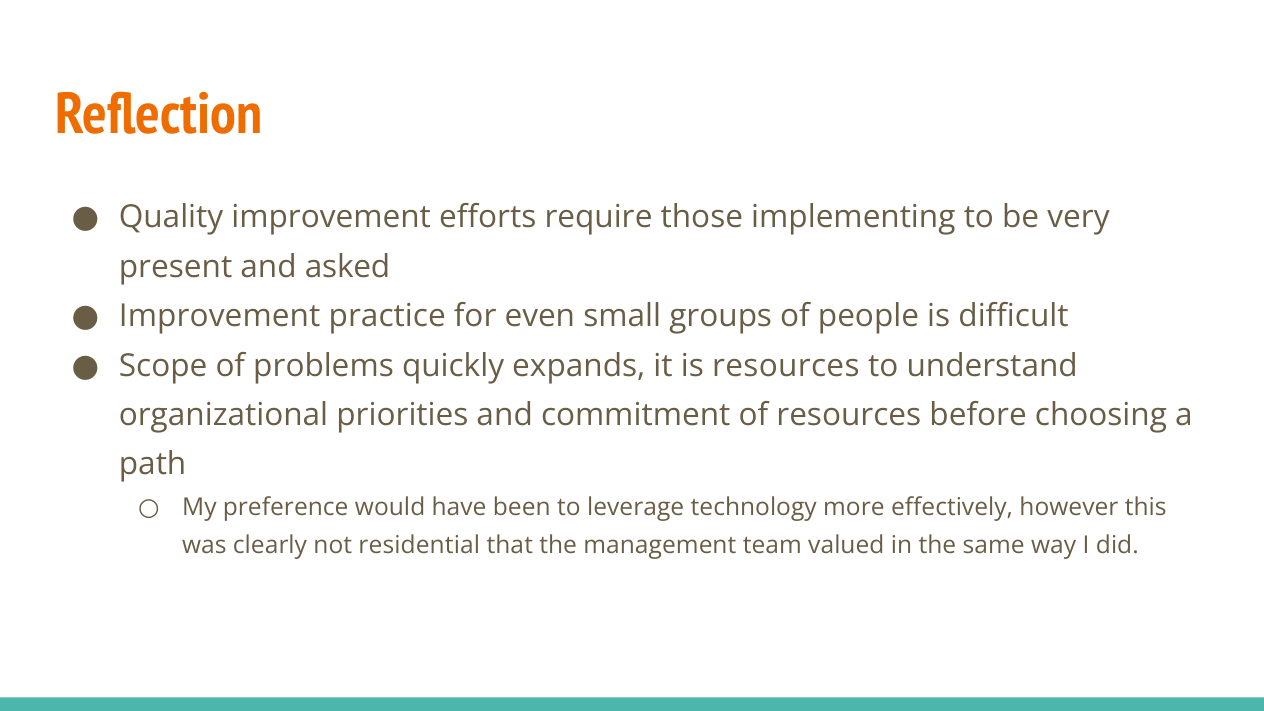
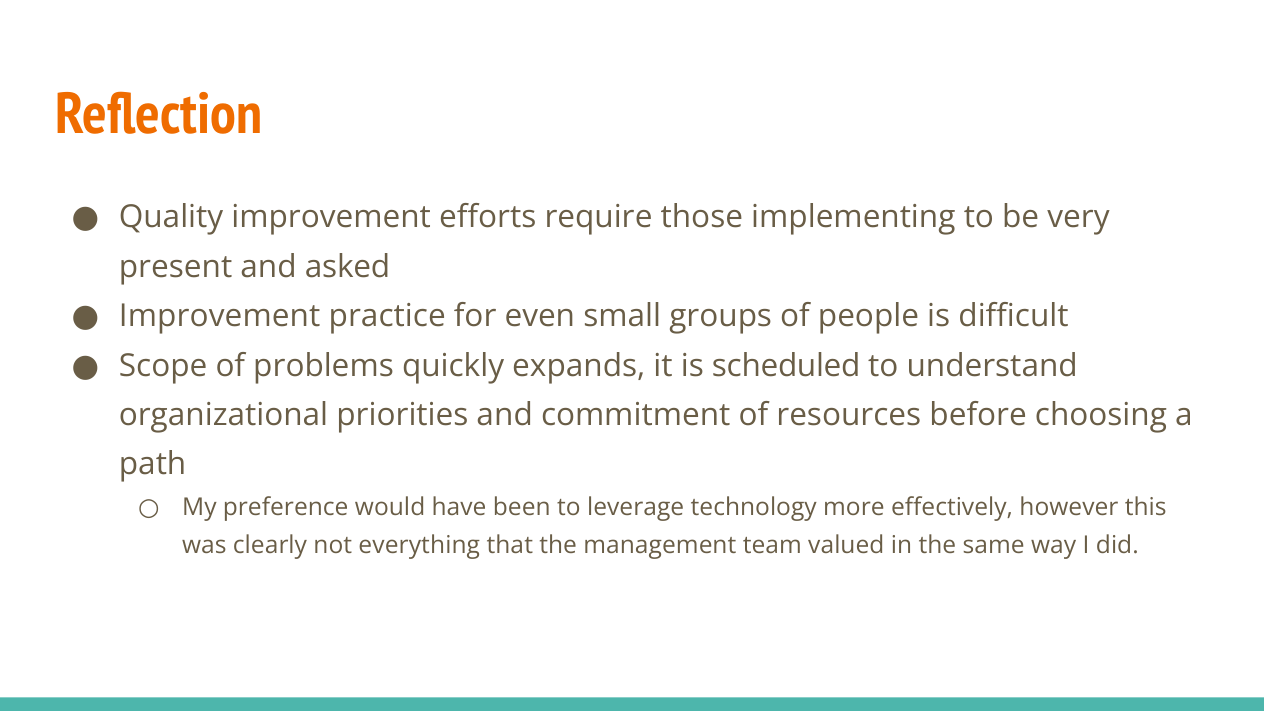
is resources: resources -> scheduled
residential: residential -> everything
